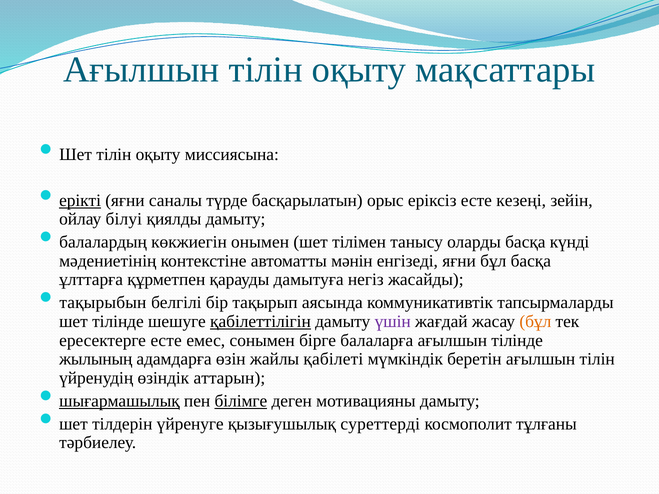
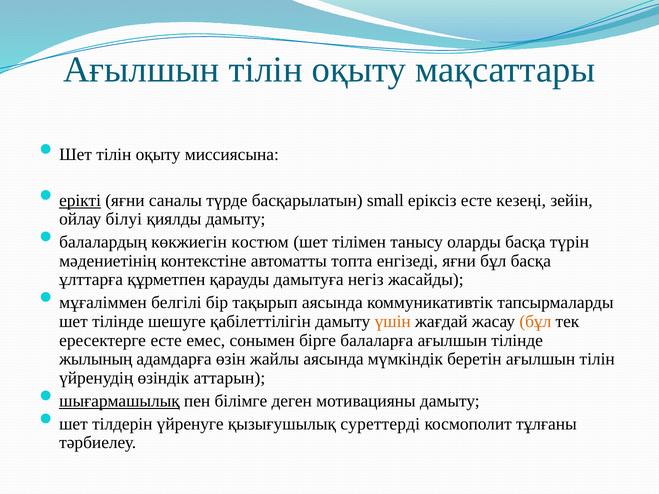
орыс: орыс -> small
онымен: онымен -> костюм
күнді: күнді -> түрін
мәнін: мәнін -> топта
тақырыбын: тақырыбын -> мұғаліммен
қабілеттілігін underline: present -> none
үшін colour: purple -> orange
жайлы қабілеті: қабілеті -> аясында
білімге underline: present -> none
